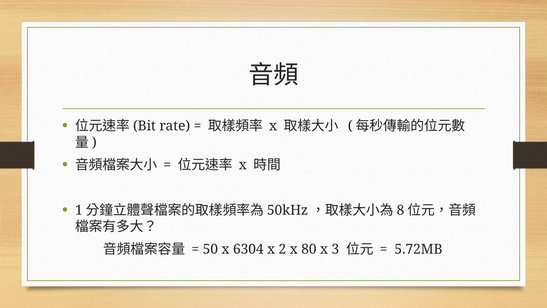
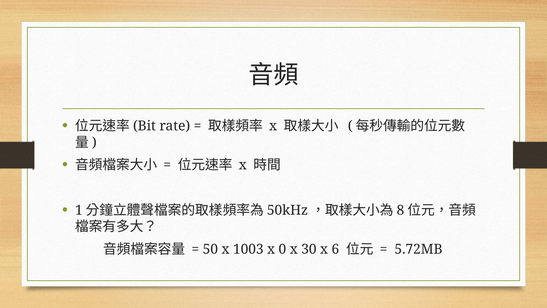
6304: 6304 -> 1003
2: 2 -> 0
80: 80 -> 30
3: 3 -> 6
